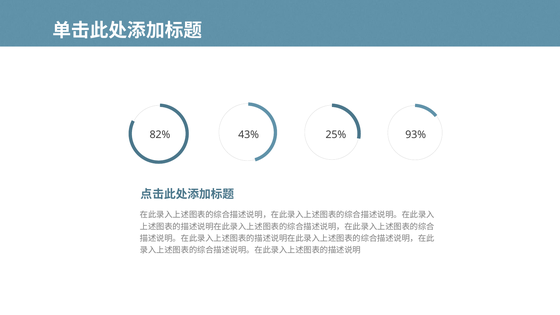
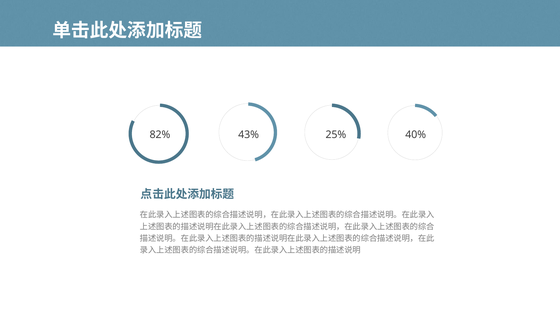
93%: 93% -> 40%
